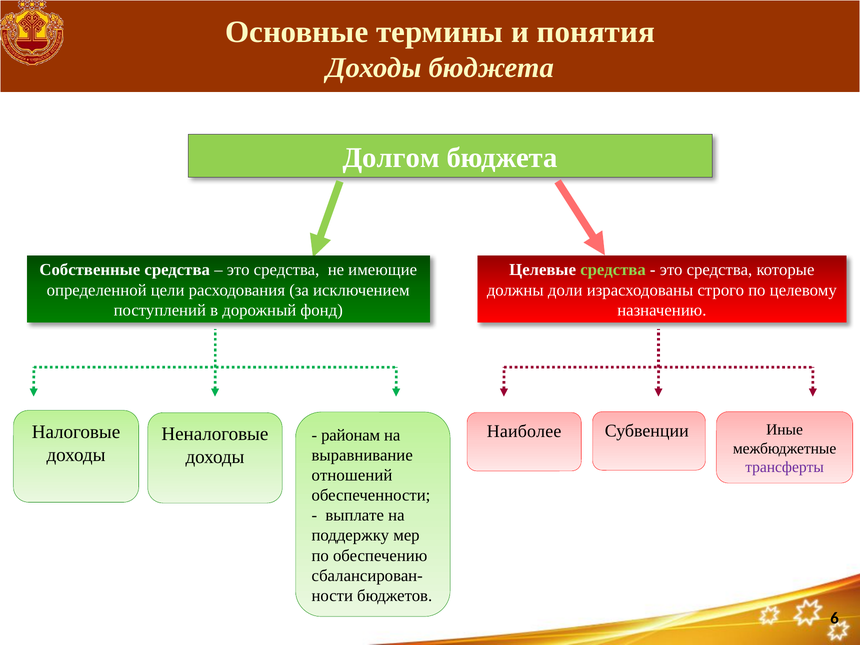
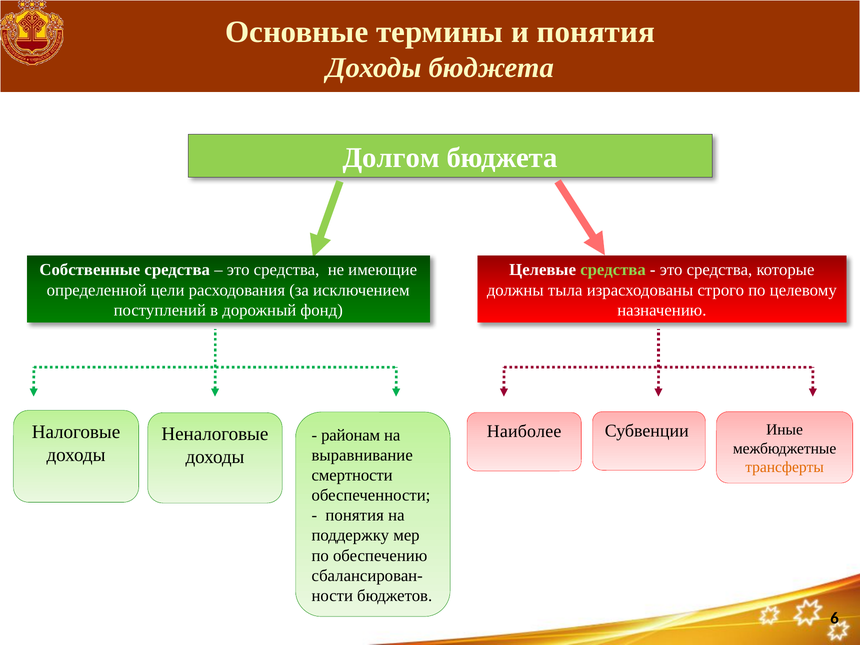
доли: доли -> тыла
трансферты colour: purple -> orange
отношений: отношений -> смертности
выплате at (355, 515): выплате -> понятия
